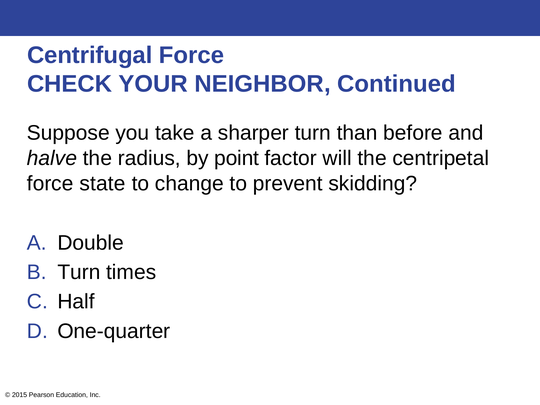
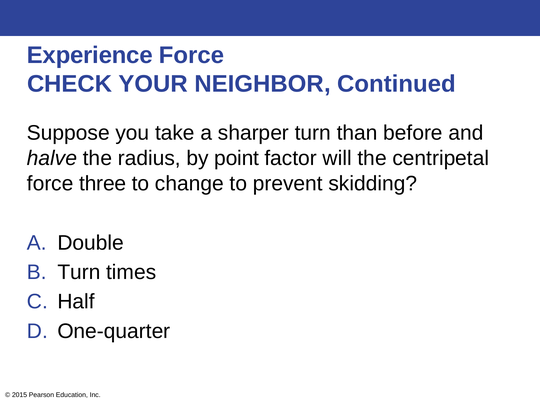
Centrifugal: Centrifugal -> Experience
state: state -> three
